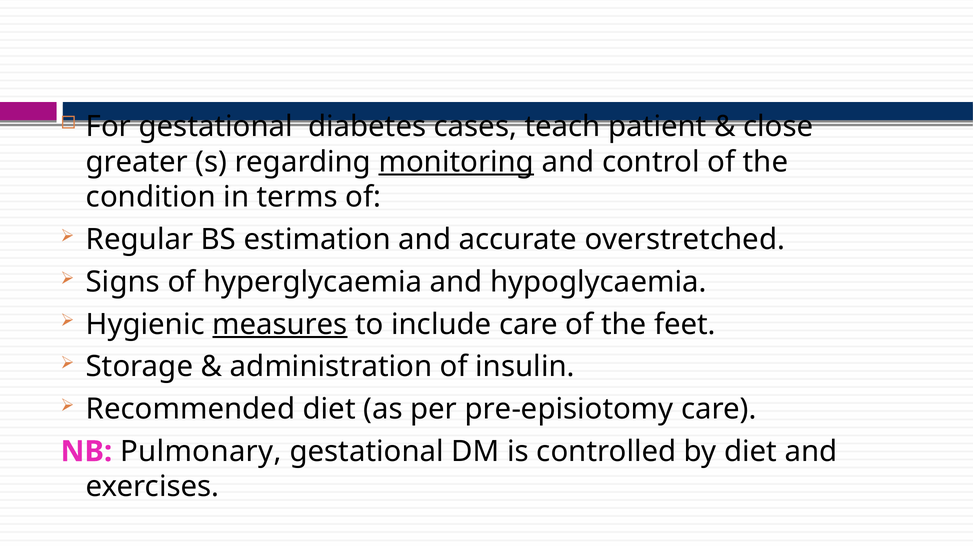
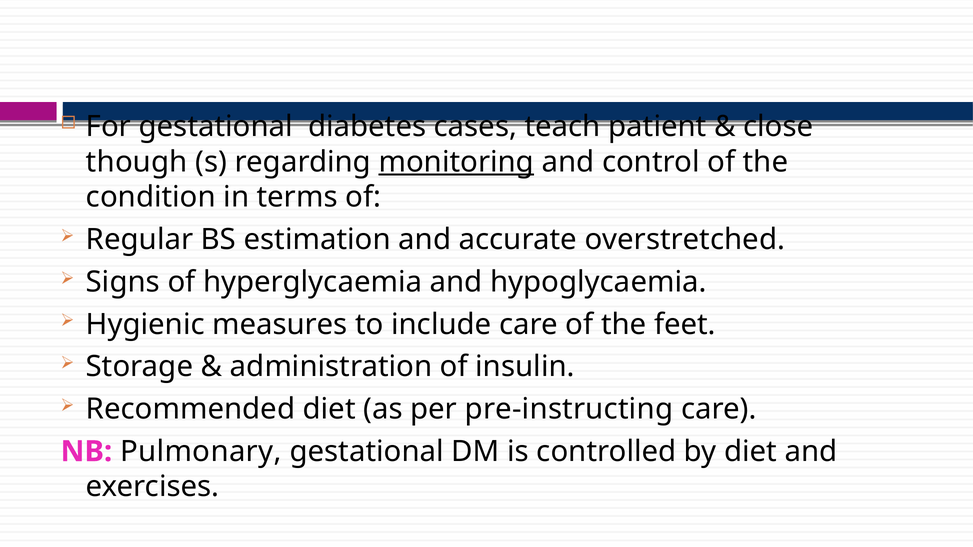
greater: greater -> though
measures underline: present -> none
pre-episiotomy: pre-episiotomy -> pre-instructing
